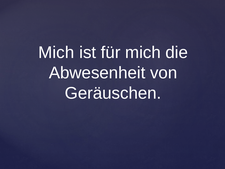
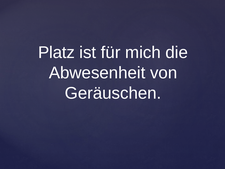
Mich at (56, 52): Mich -> Platz
